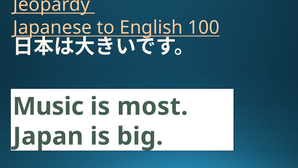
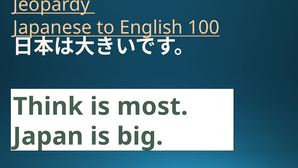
Music: Music -> Think
